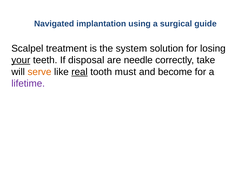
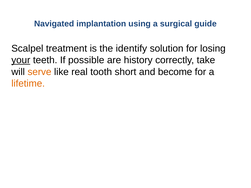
system: system -> identify
disposal: disposal -> possible
needle: needle -> history
real underline: present -> none
must: must -> short
lifetime colour: purple -> orange
